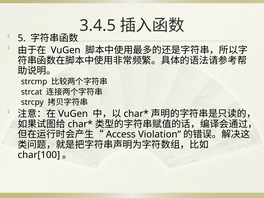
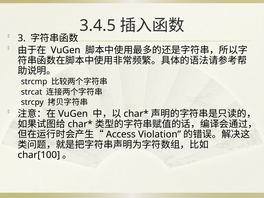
5: 5 -> 3
